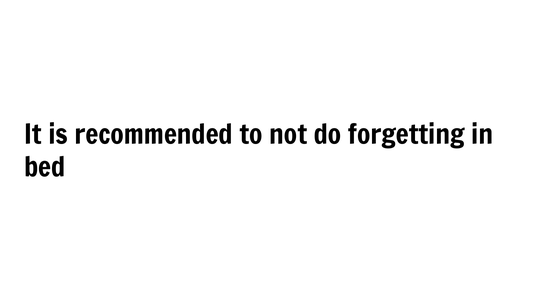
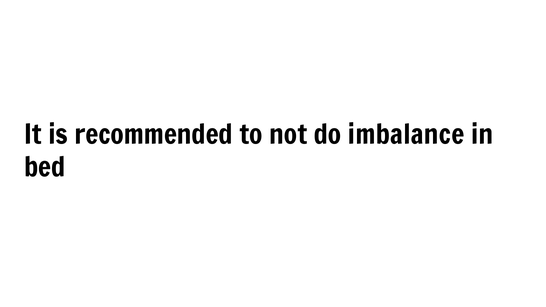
forgetting: forgetting -> imbalance
